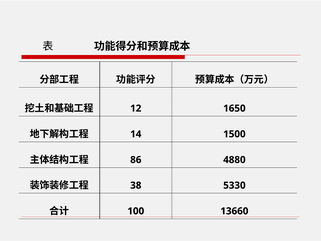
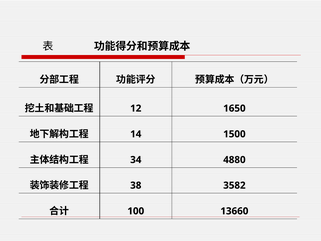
86: 86 -> 34
5330: 5330 -> 3582
